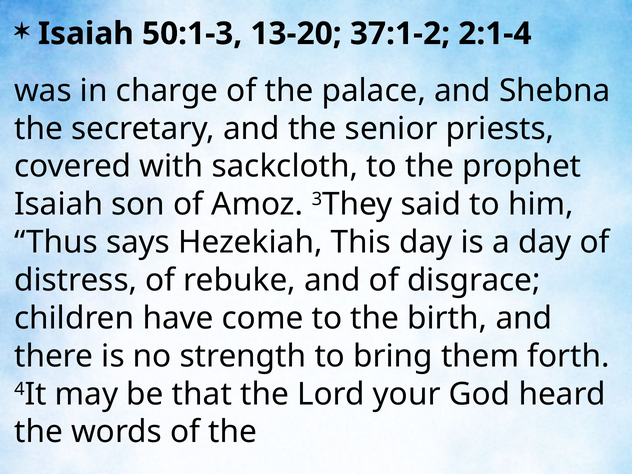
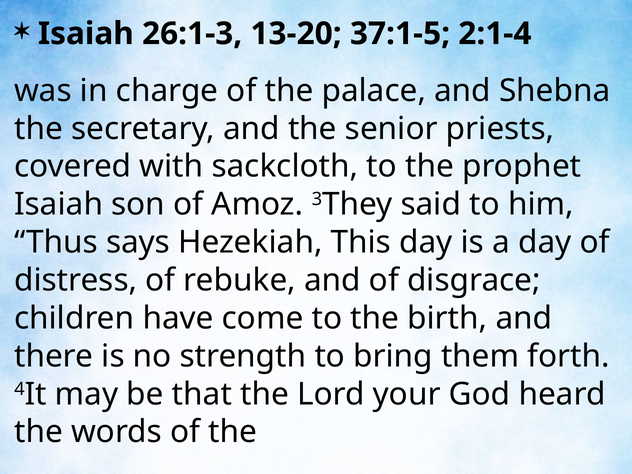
50:1-3: 50:1-3 -> 26:1-3
37:1-2: 37:1-2 -> 37:1-5
